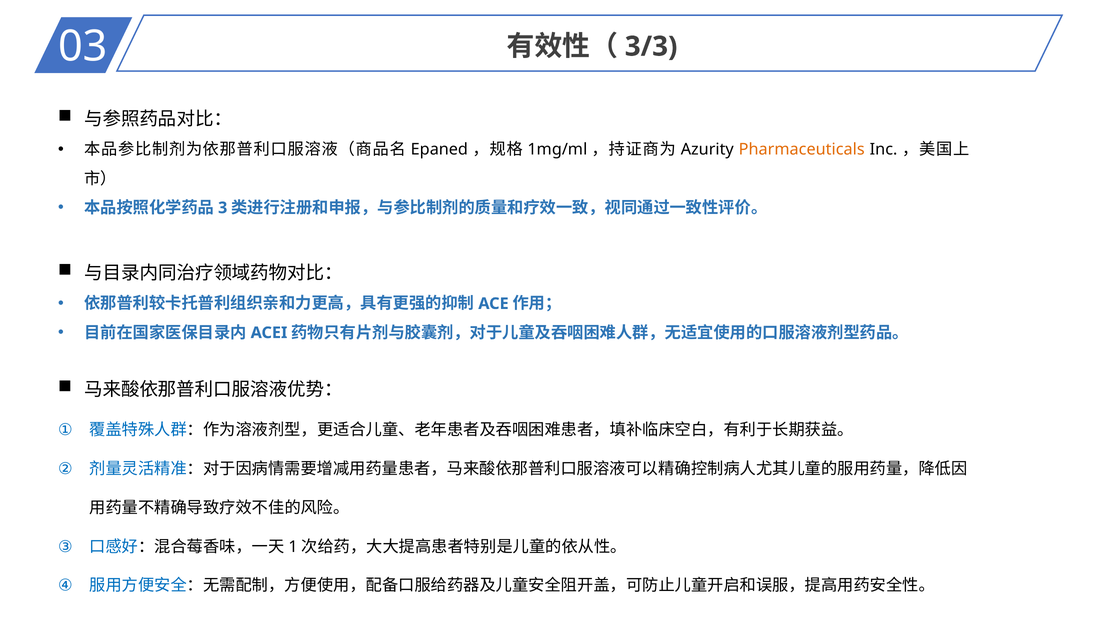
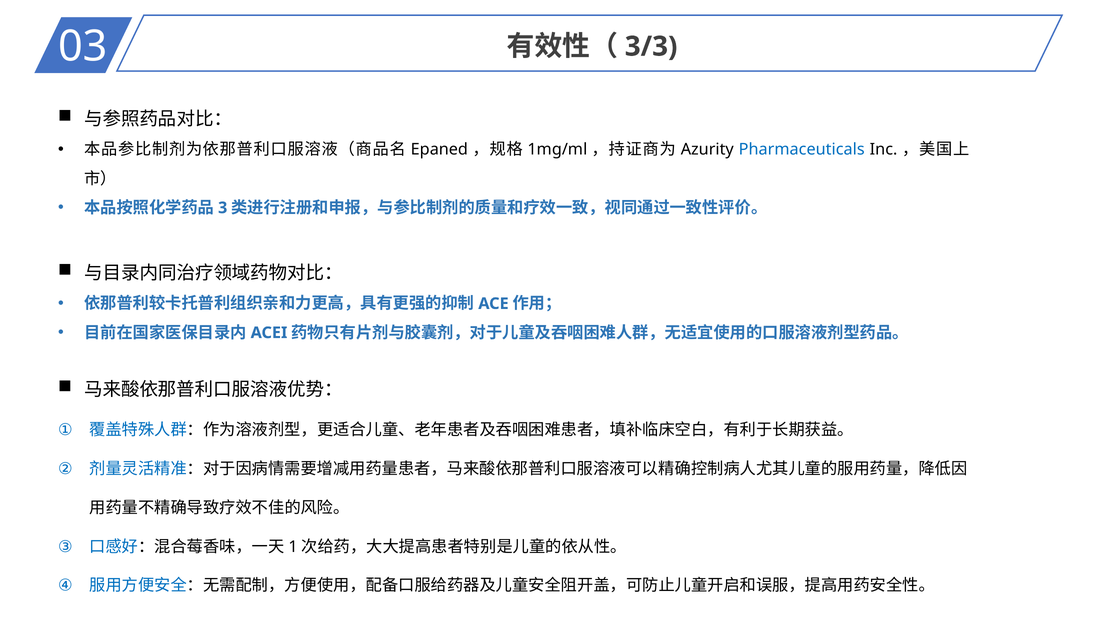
Pharmaceuticals colour: orange -> blue
